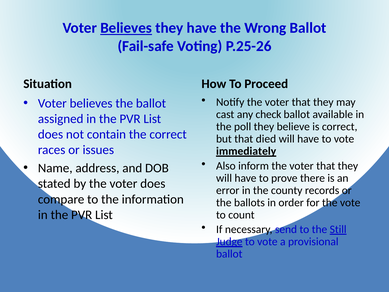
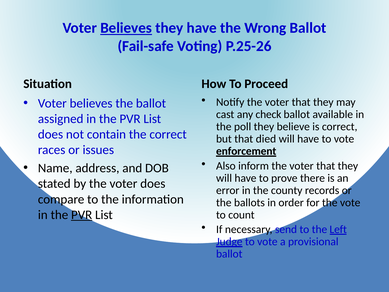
immediately: immediately -> enforcement
PVR at (82, 215) underline: none -> present
Still: Still -> Left
